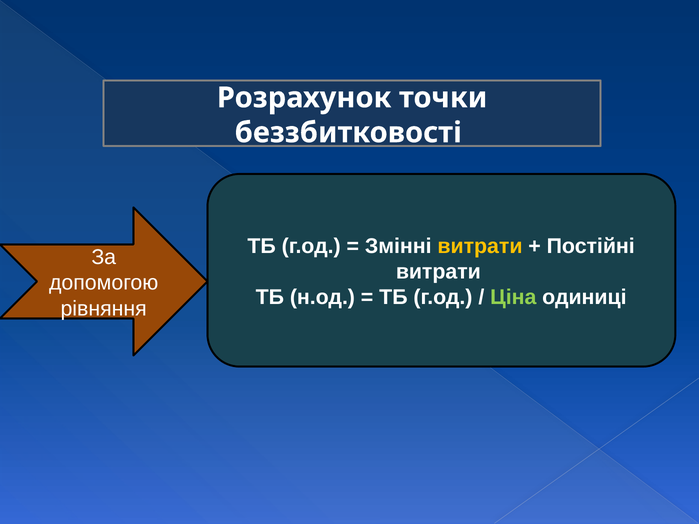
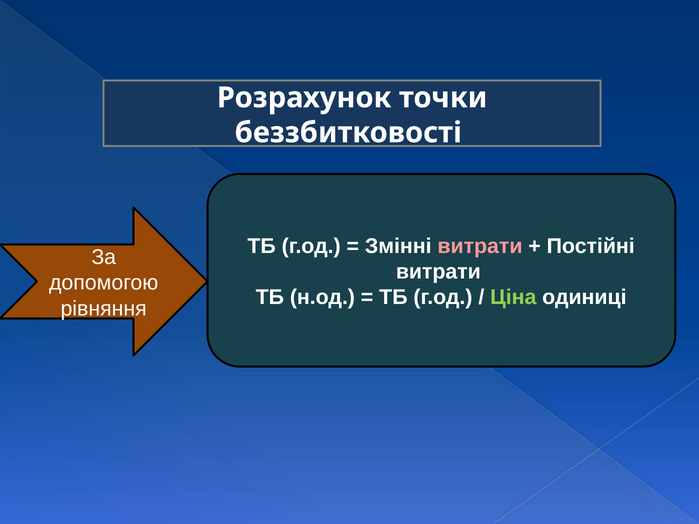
витрати at (480, 246) colour: yellow -> pink
